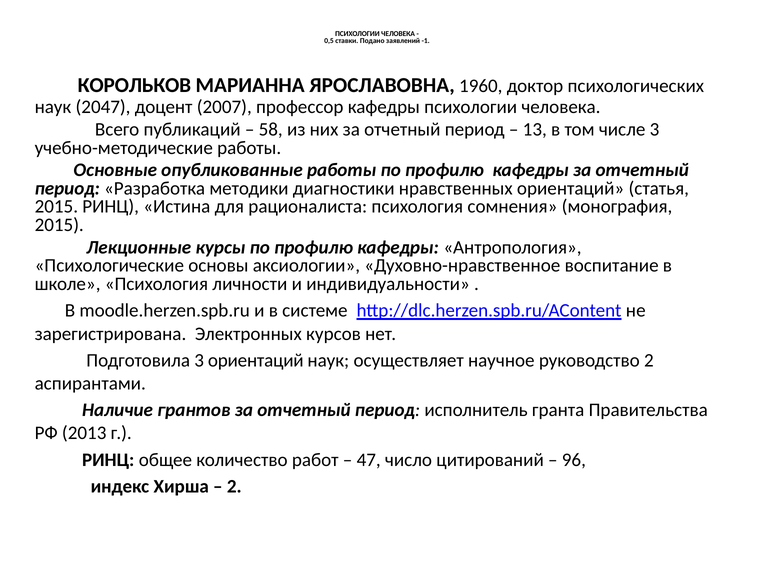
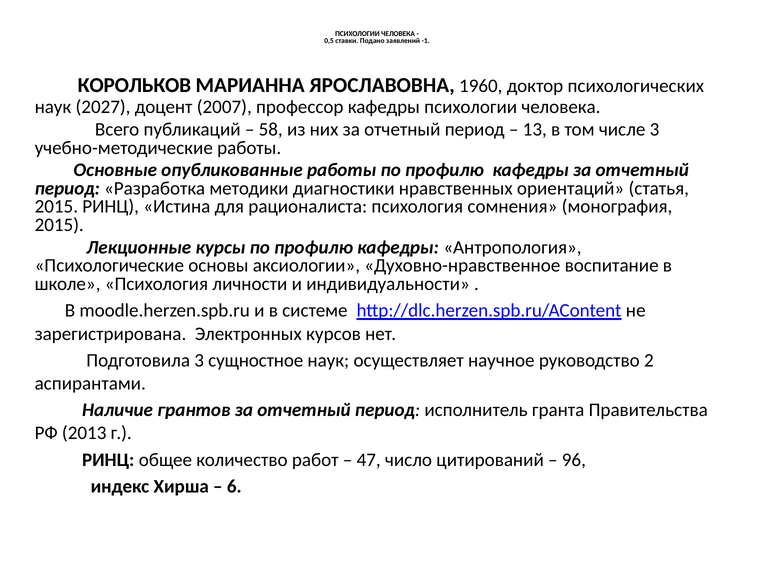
2047: 2047 -> 2027
3 ориентаций: ориентаций -> сущностное
2 at (234, 486): 2 -> 6
